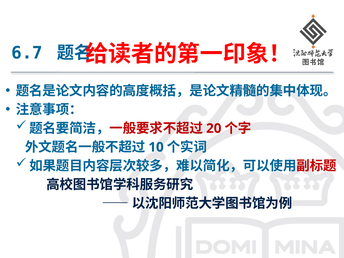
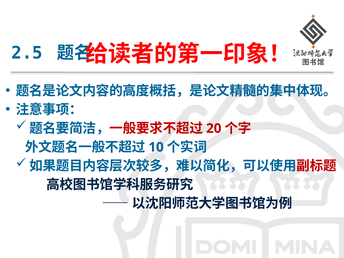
6.7: 6.7 -> 2.5
